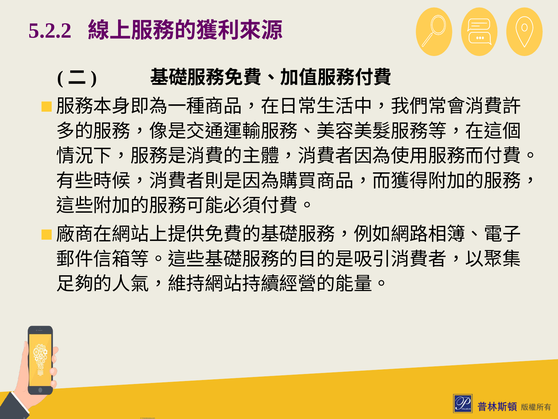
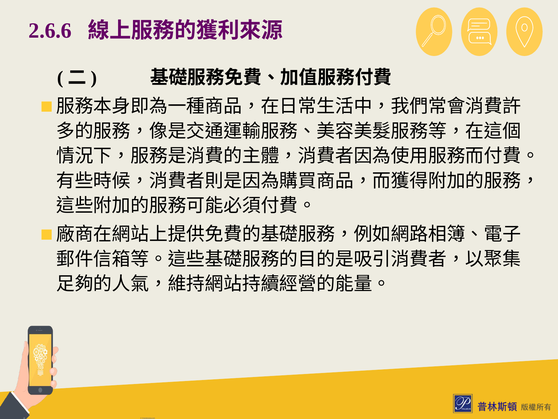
5.2.2: 5.2.2 -> 2.6.6
